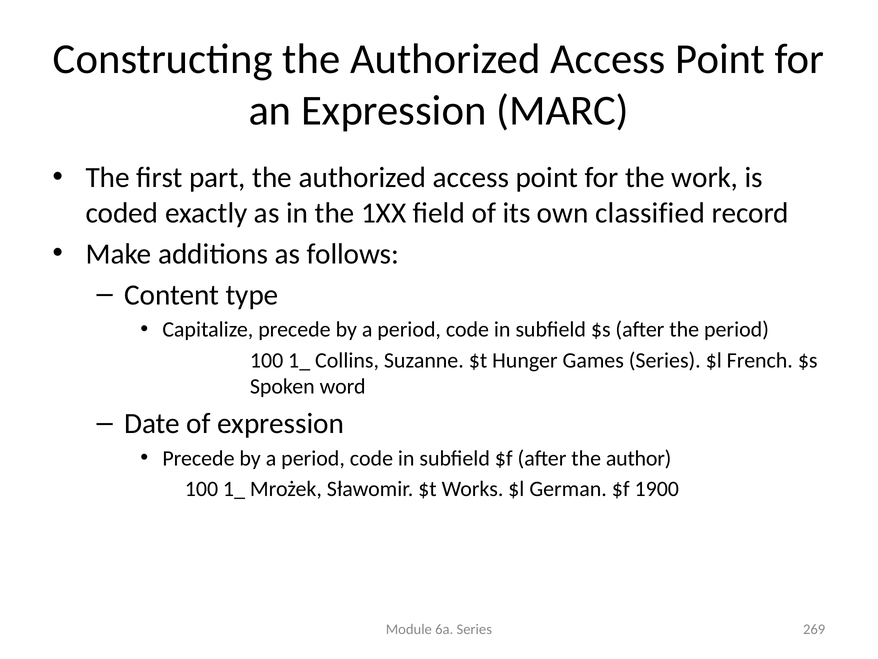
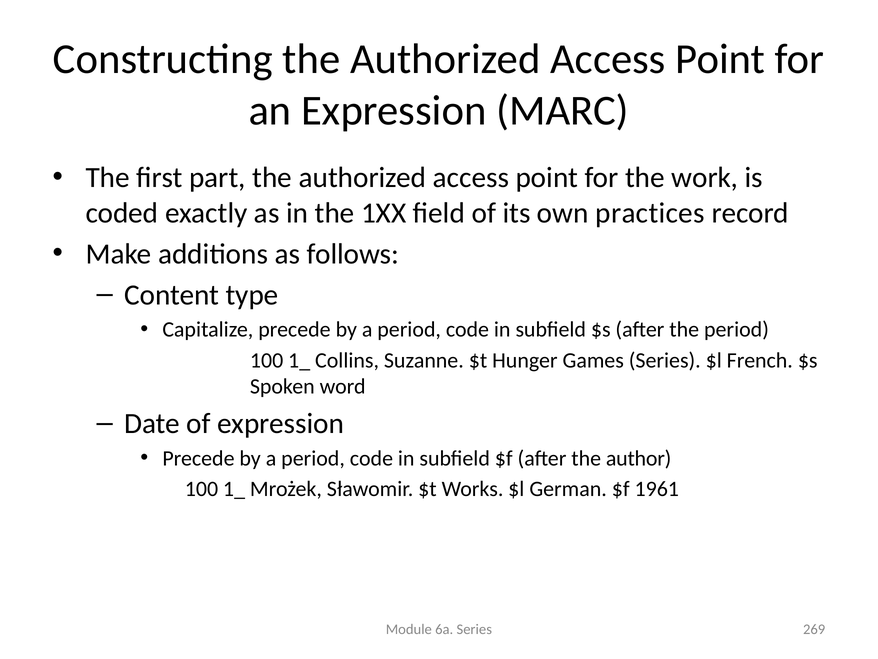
classified: classified -> practices
1900: 1900 -> 1961
